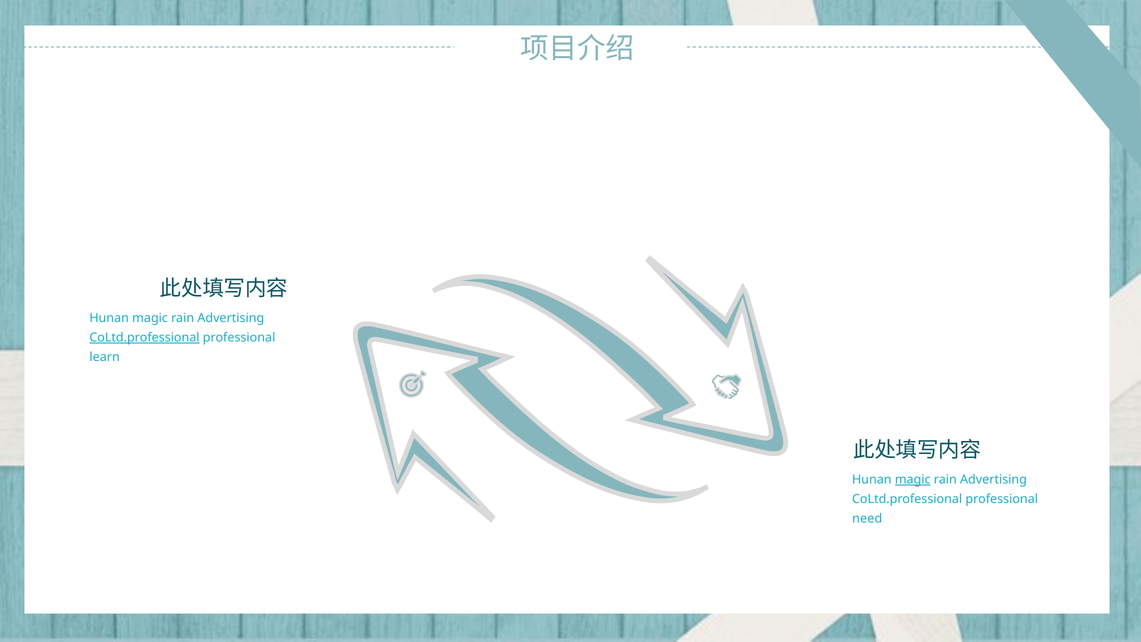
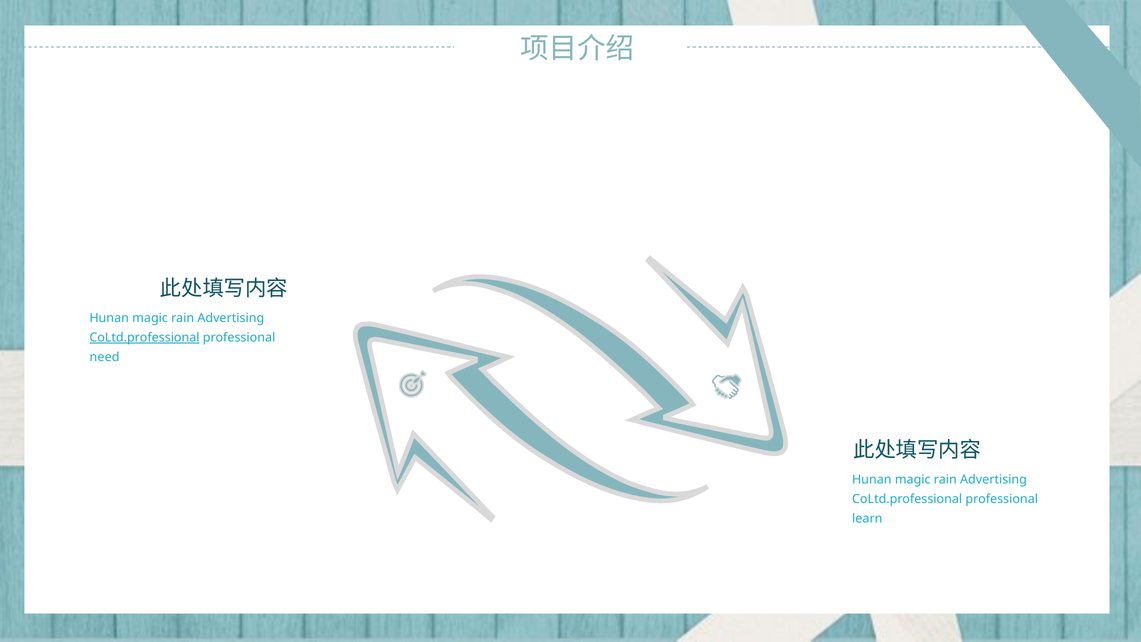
learn: learn -> need
magic at (913, 479) underline: present -> none
need: need -> learn
